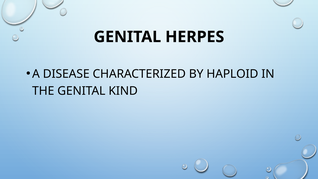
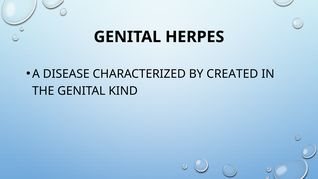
HAPLOID: HAPLOID -> CREATED
